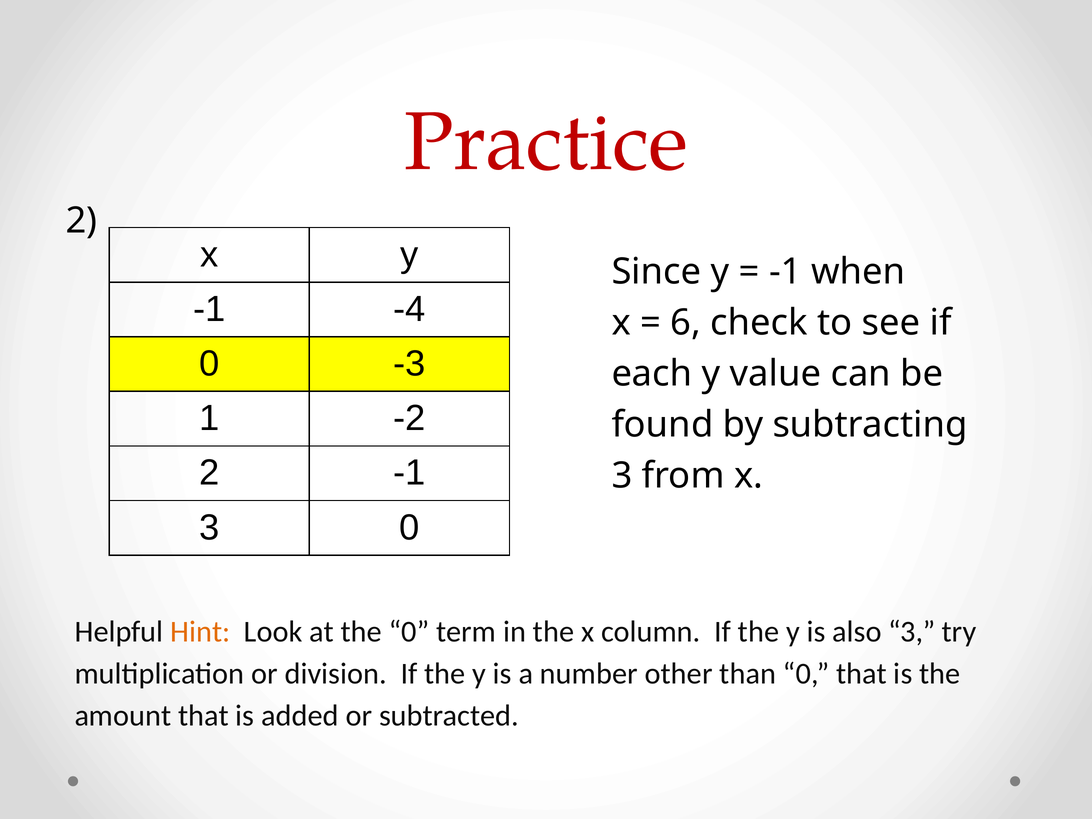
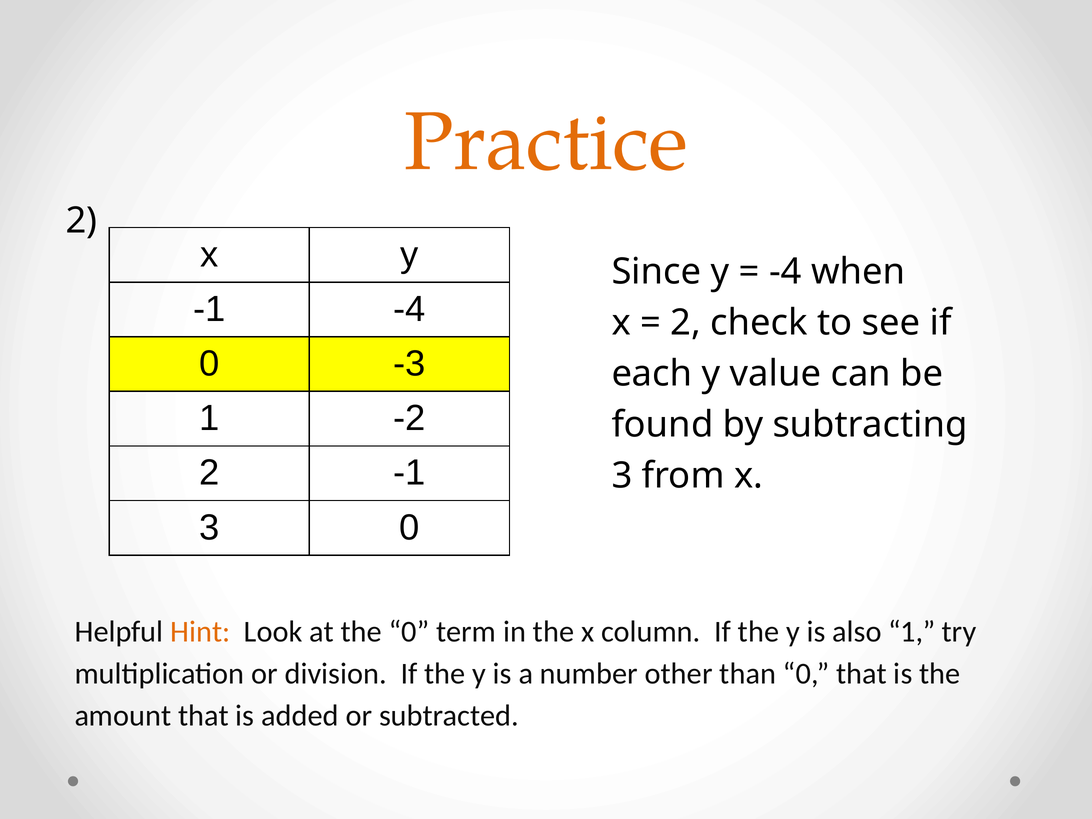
Practice colour: red -> orange
-1 at (785, 272): -1 -> -4
6 at (686, 323): 6 -> 2
also 3: 3 -> 1
